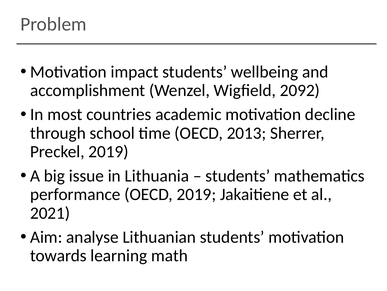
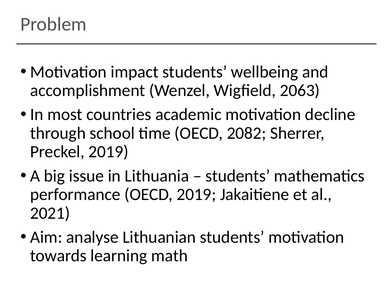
2092: 2092 -> 2063
2013: 2013 -> 2082
